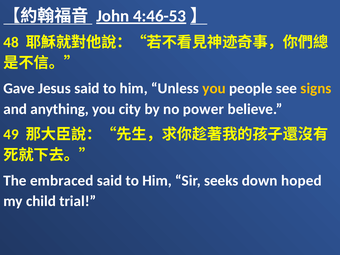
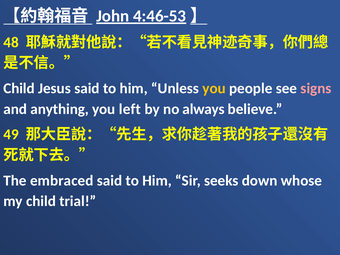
Gave at (19, 88): Gave -> Child
signs colour: yellow -> pink
city: city -> left
power: power -> always
hoped: hoped -> whose
